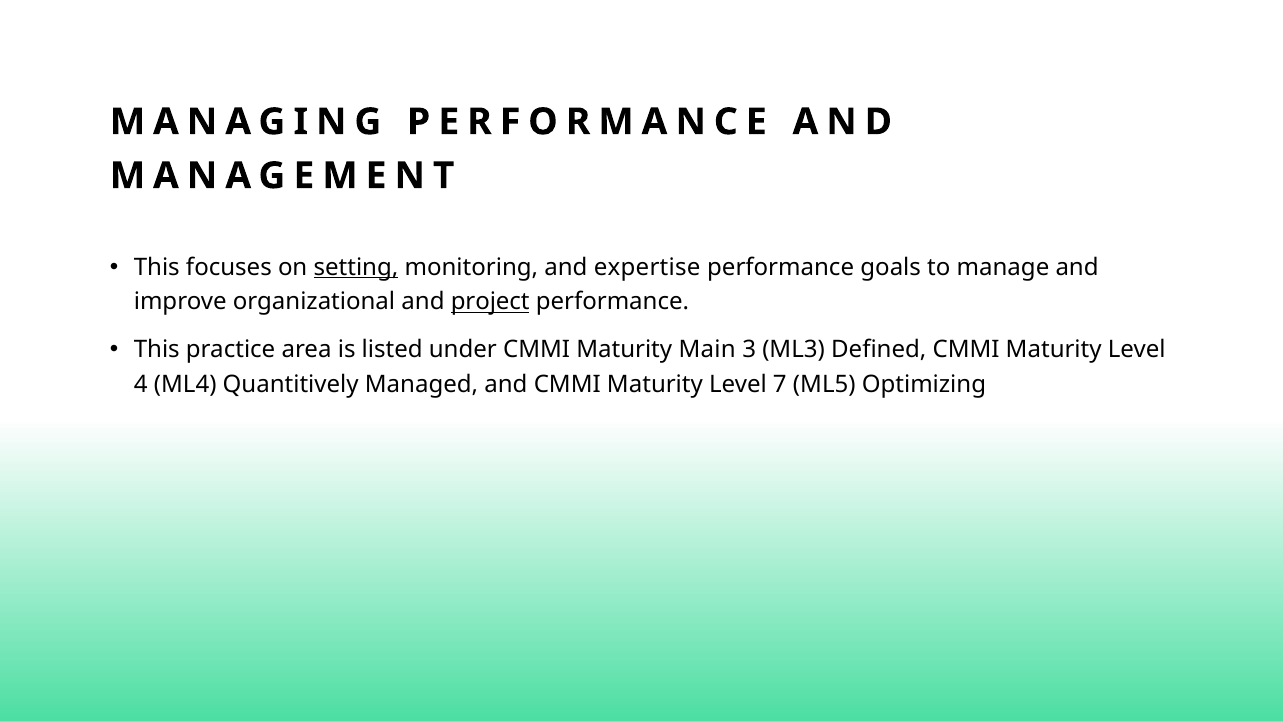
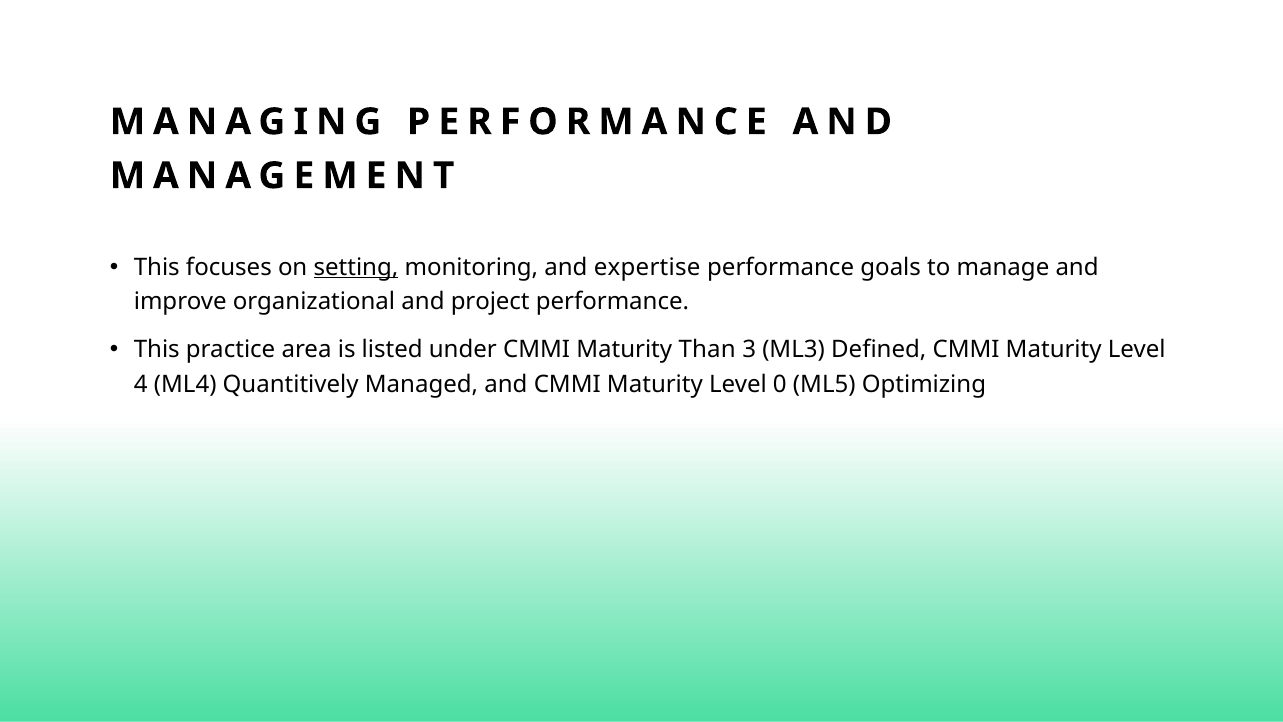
project underline: present -> none
Main: Main -> Than
7: 7 -> 0
